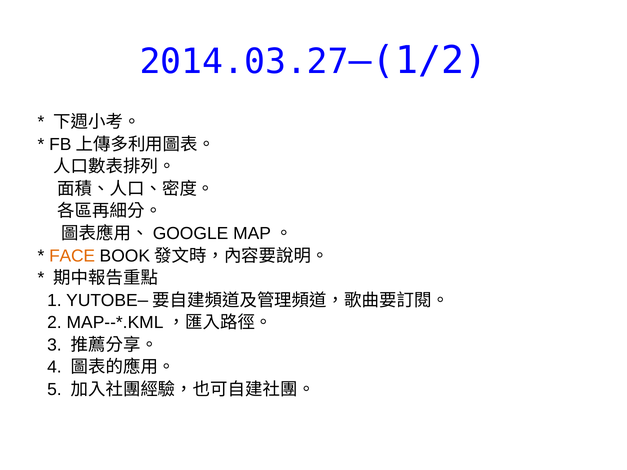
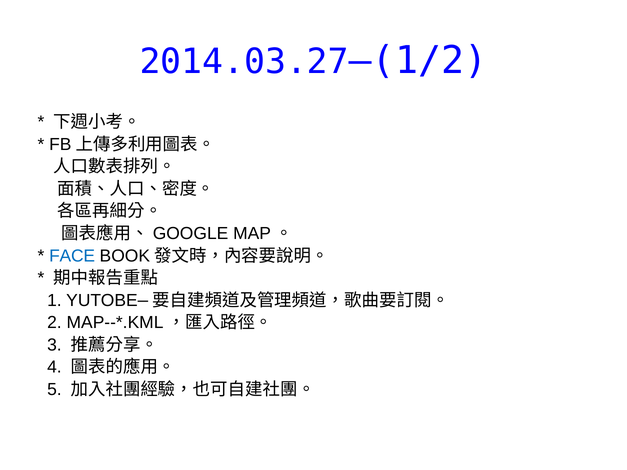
FACE colour: orange -> blue
